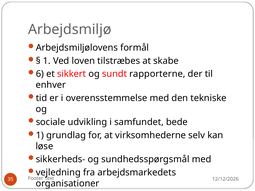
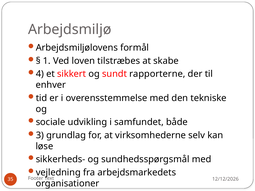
6: 6 -> 4
bede: bede -> både
1 at (40, 135): 1 -> 3
